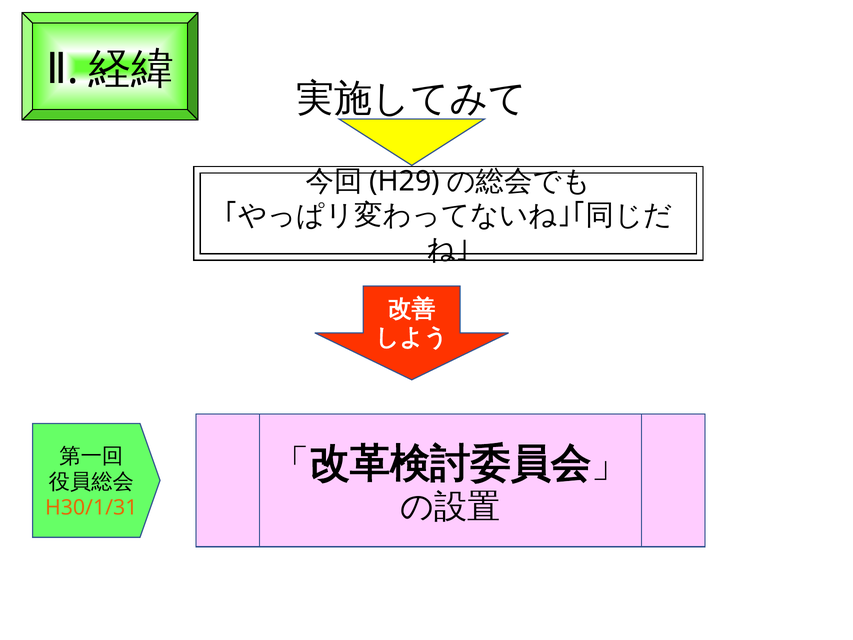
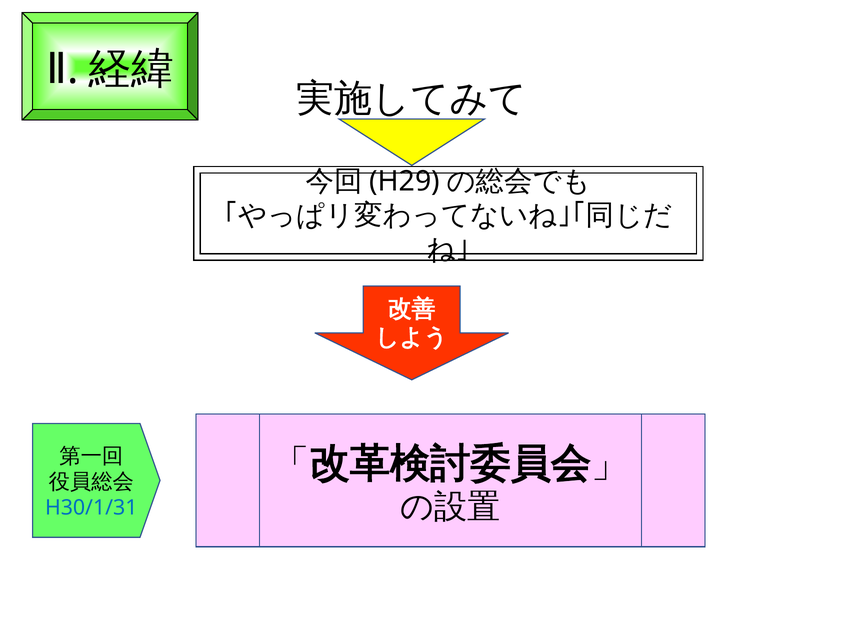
H30/1/31 colour: orange -> blue
